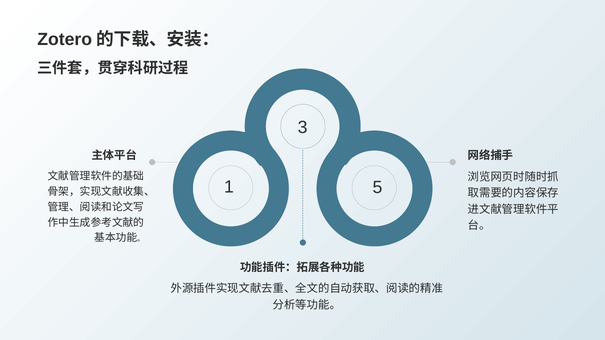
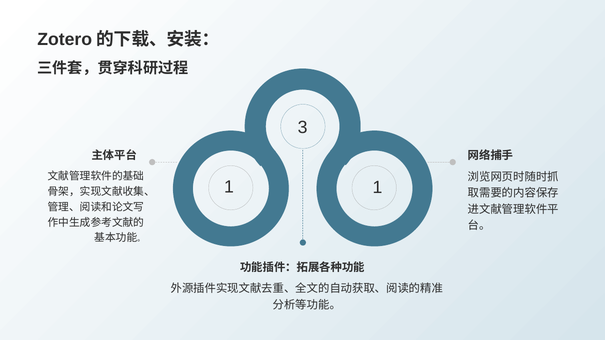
1 5: 5 -> 1
